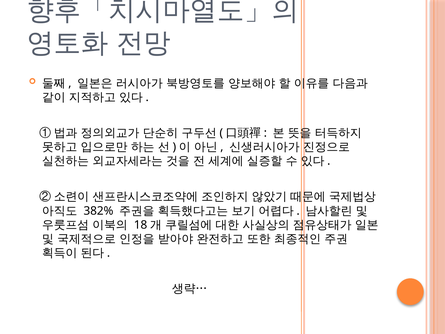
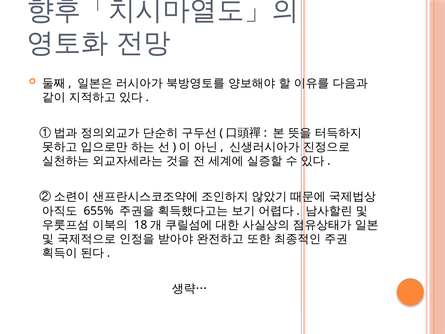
382%: 382% -> 655%
